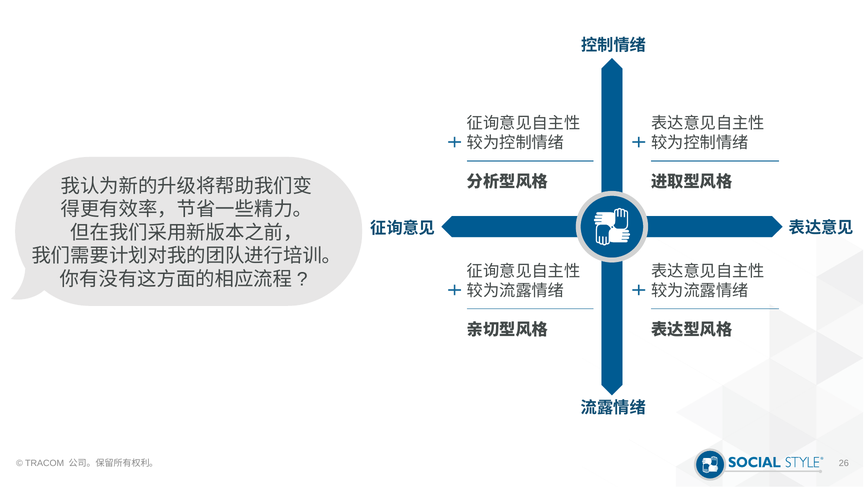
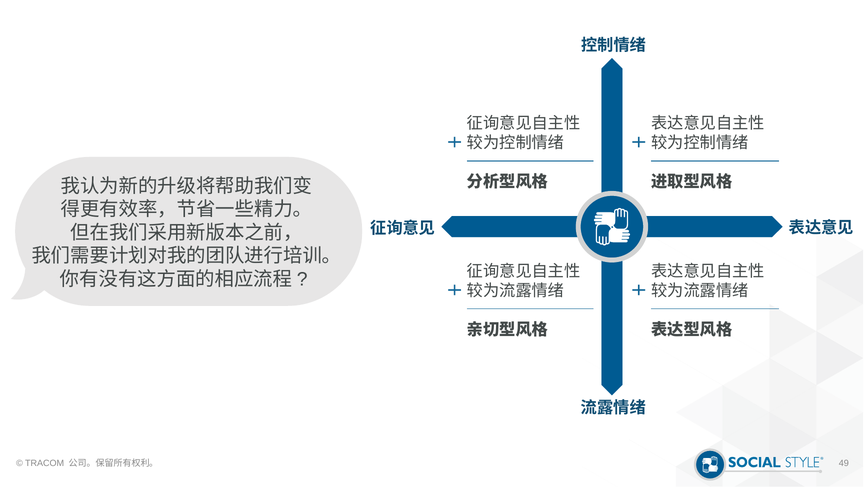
26: 26 -> 49
